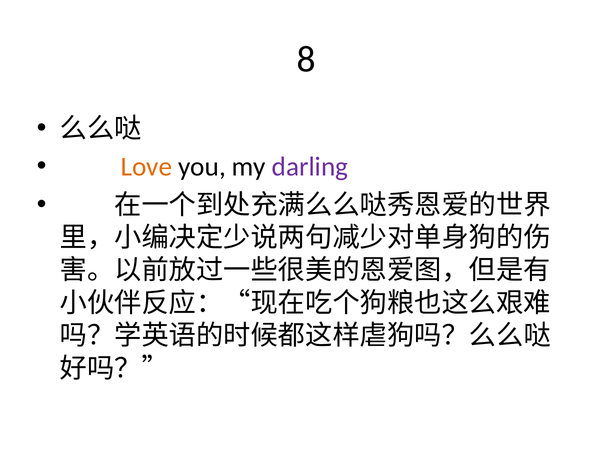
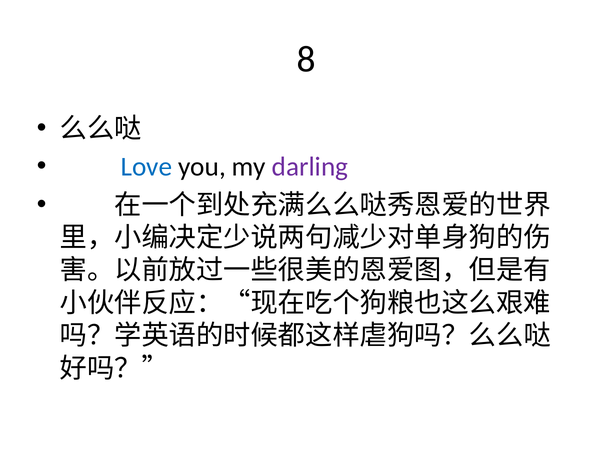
Love colour: orange -> blue
